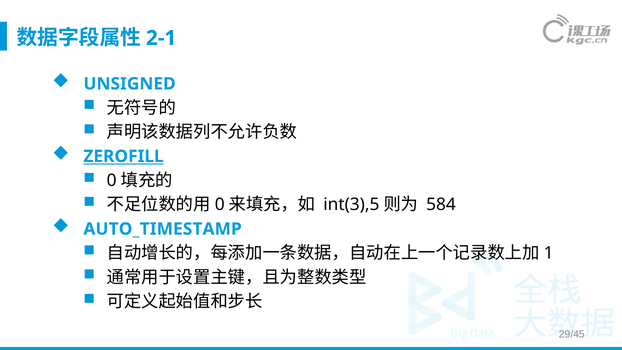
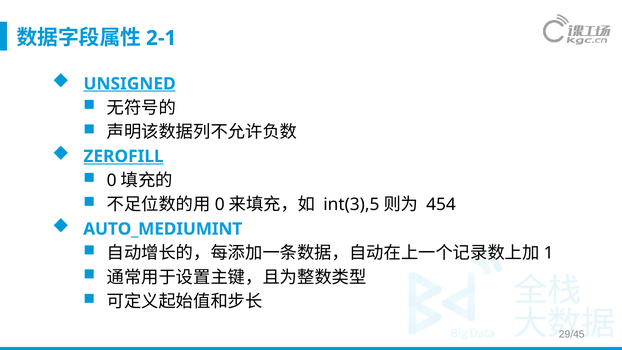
UNSIGNED underline: none -> present
584: 584 -> 454
AUTO_TIMESTAMP: AUTO_TIMESTAMP -> AUTO_MEDIUMINT
